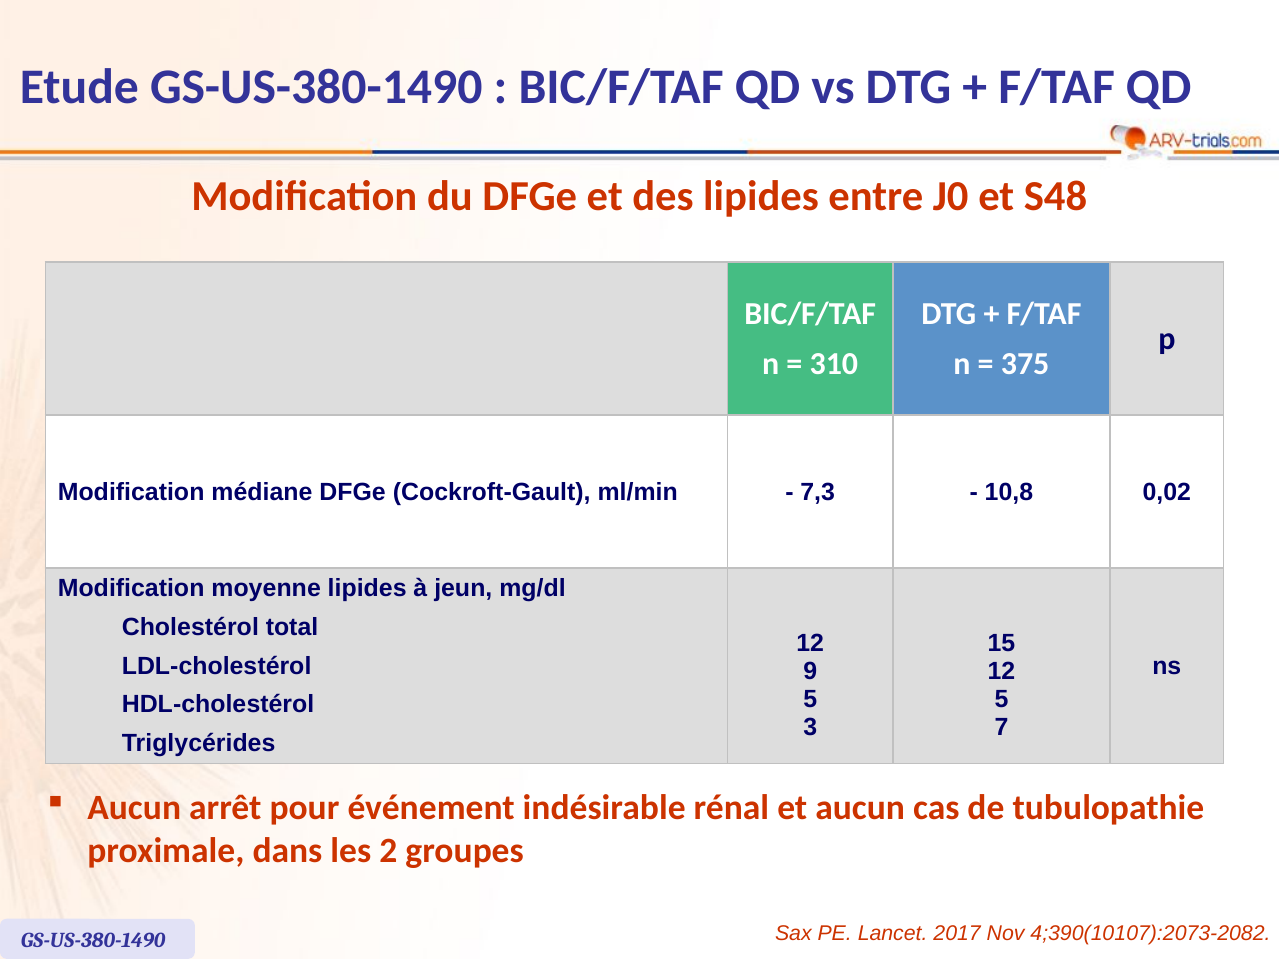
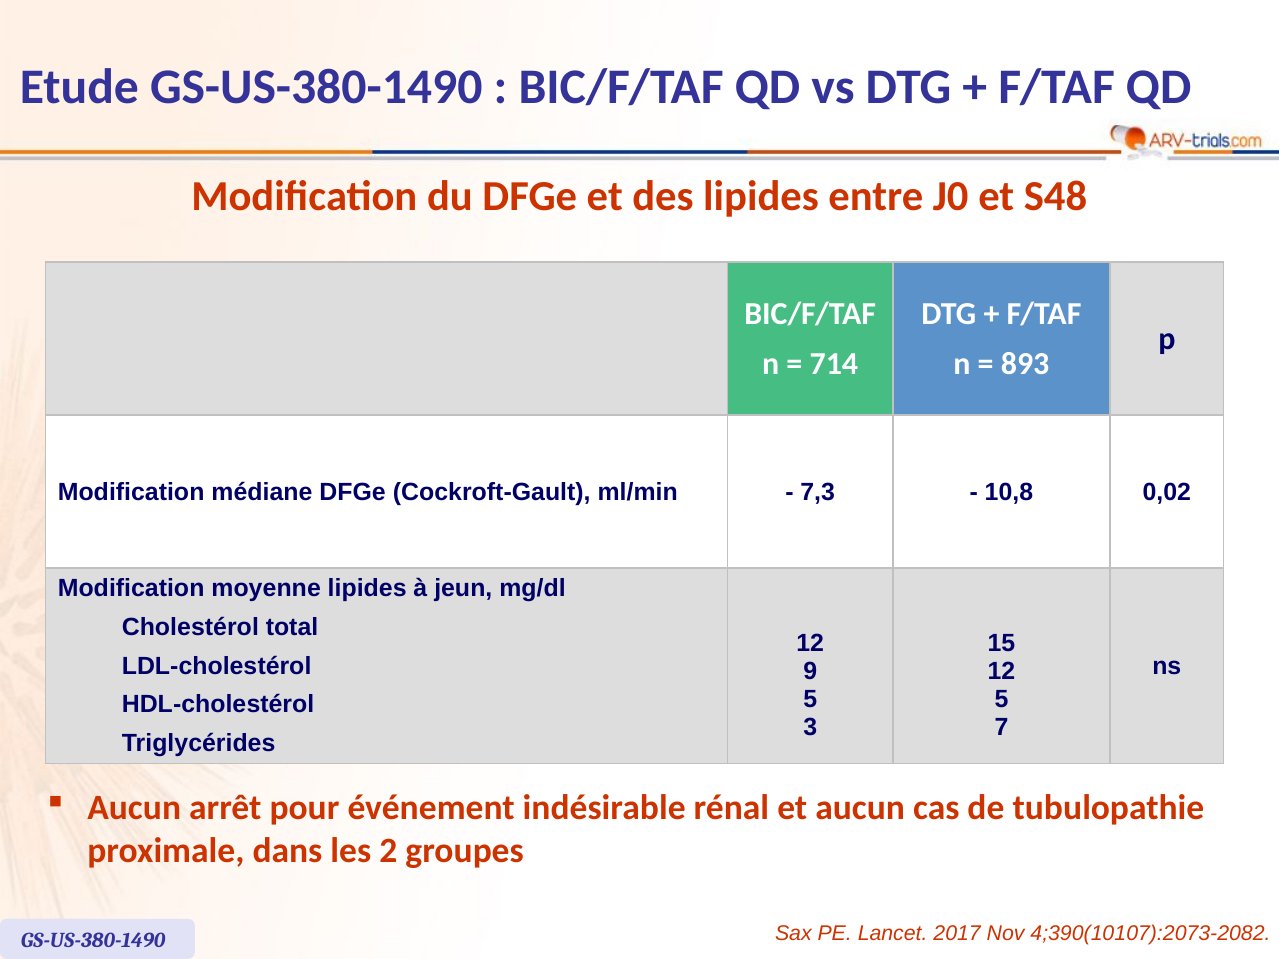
310: 310 -> 714
375: 375 -> 893
